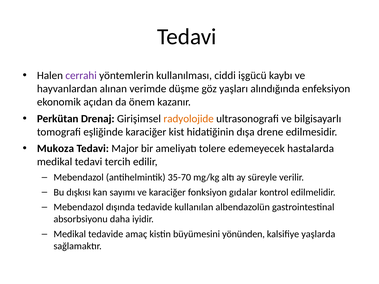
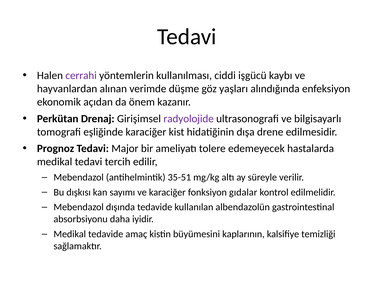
radyolojide colour: orange -> purple
Mukoza: Mukoza -> Prognoz
35-70: 35-70 -> 35-51
yönünden: yönünden -> kaplarının
yaşlarda: yaşlarda -> temizliği
